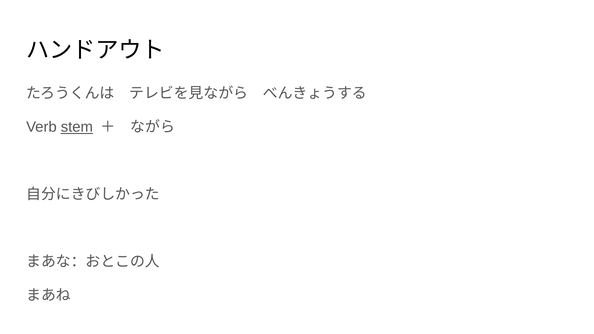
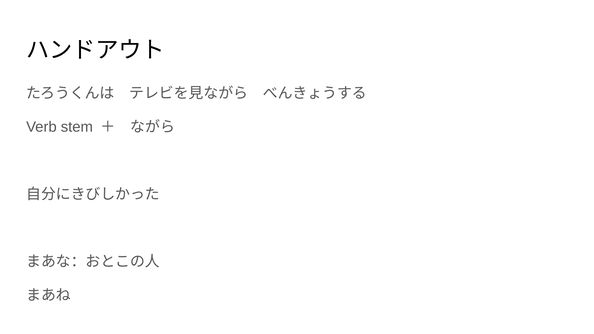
stem underline: present -> none
